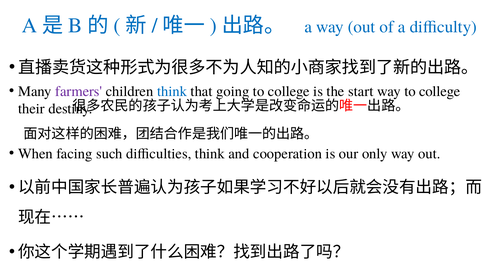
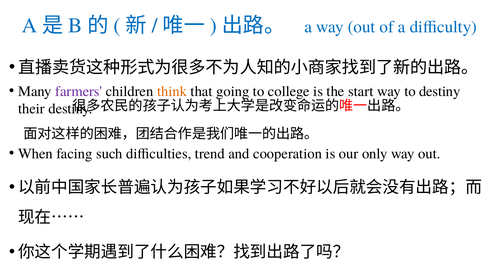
think at (172, 91) colour: blue -> orange
way to college: college -> destiny
difficulties think: think -> trend
